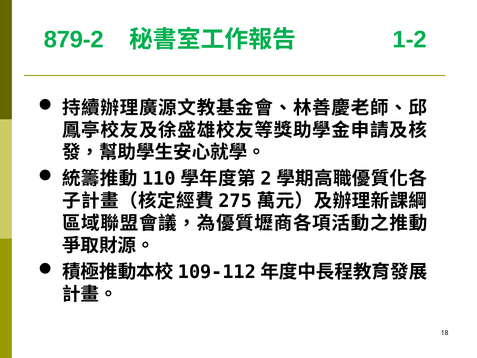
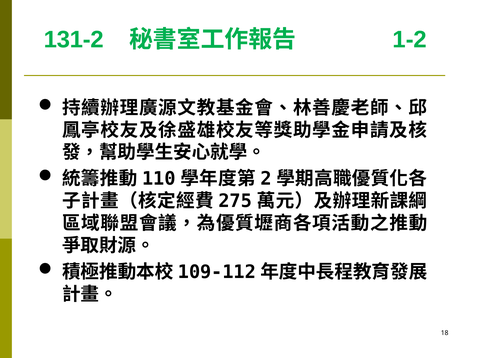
879-2: 879-2 -> 131-2
